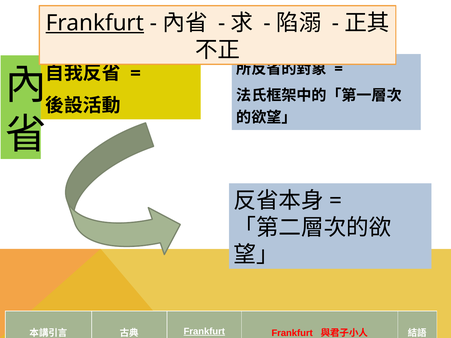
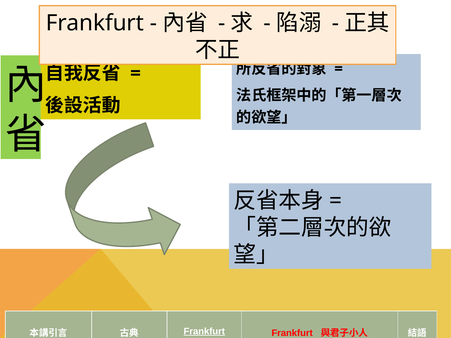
Frankfurt at (95, 23) underline: present -> none
